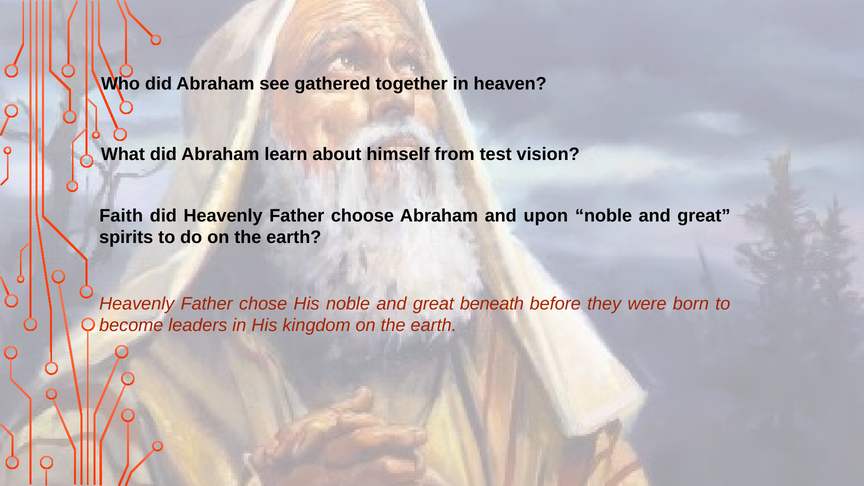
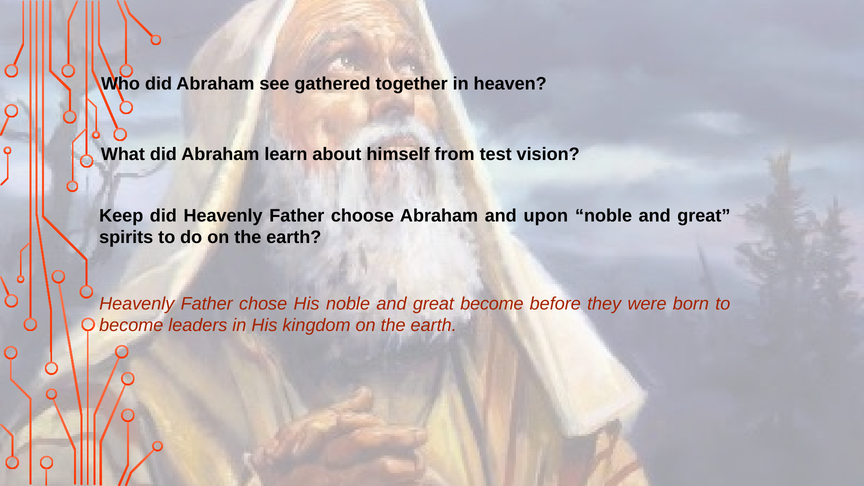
Faith: Faith -> Keep
great beneath: beneath -> become
